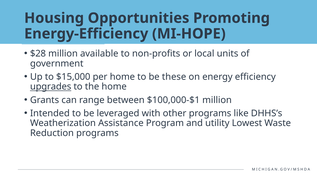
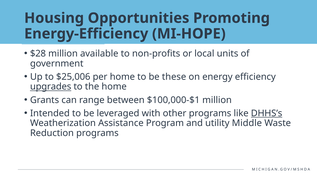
$15,000: $15,000 -> $25,006
DHHS’s underline: none -> present
Lowest: Lowest -> Middle
